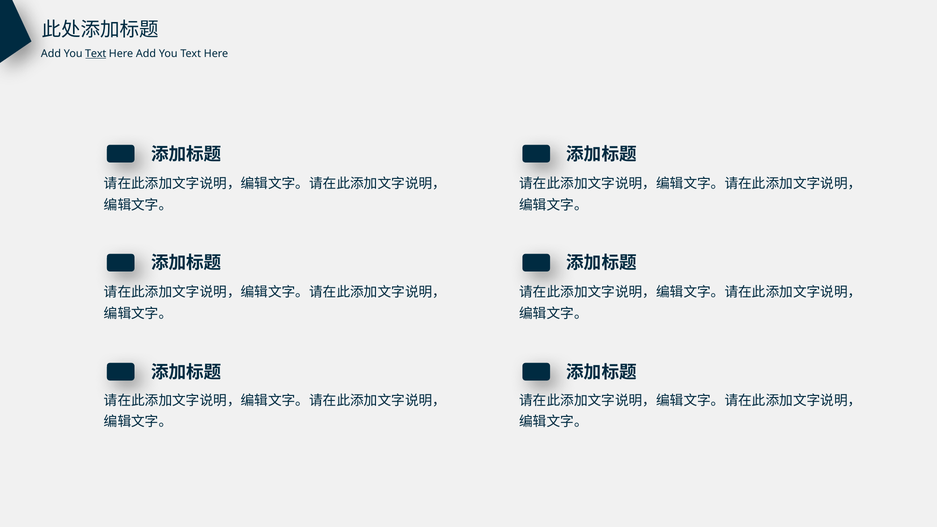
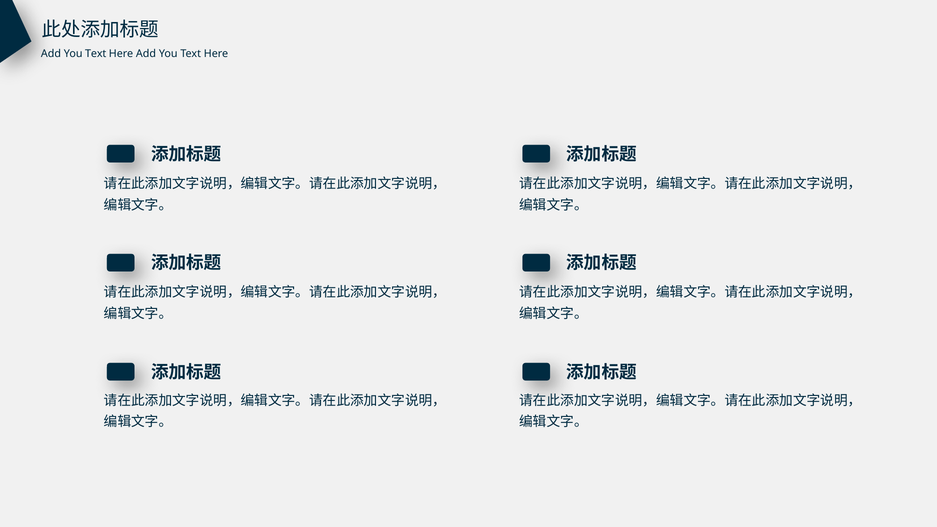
Text at (96, 54) underline: present -> none
